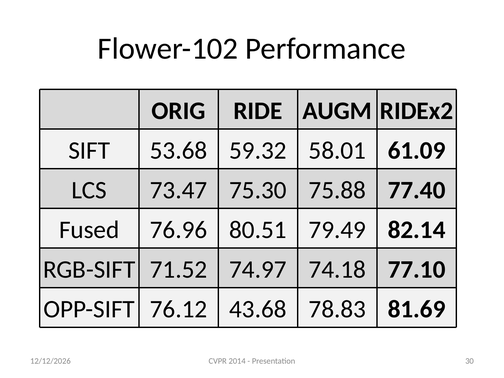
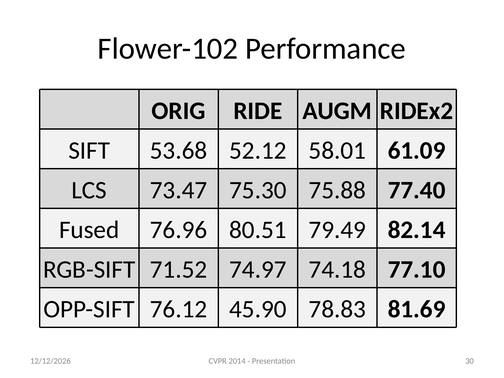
59.32: 59.32 -> 52.12
43.68: 43.68 -> 45.90
